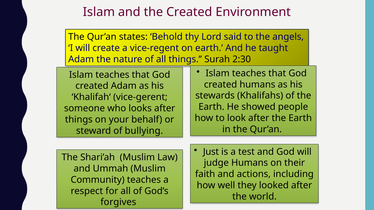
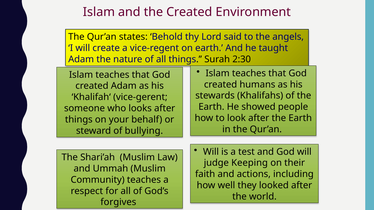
Just at (211, 152): Just -> Will
judge Humans: Humans -> Keeping
